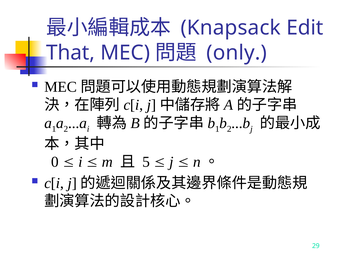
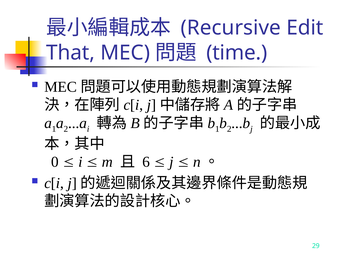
Knapsack: Knapsack -> Recursive
only: only -> time
5: 5 -> 6
